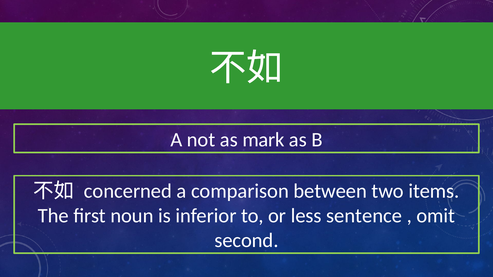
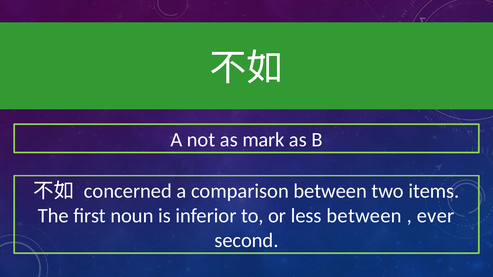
less sentence: sentence -> between
omit: omit -> ever
